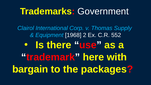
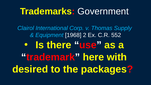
bargain: bargain -> desired
